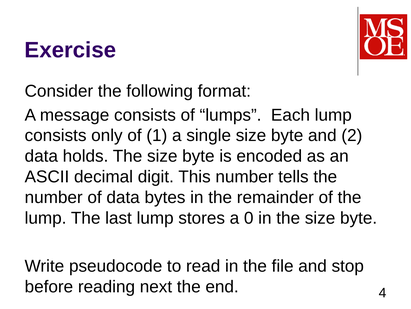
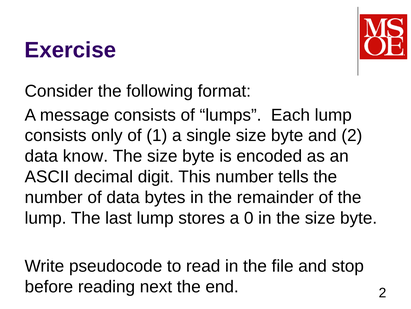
holds: holds -> know
end 4: 4 -> 2
